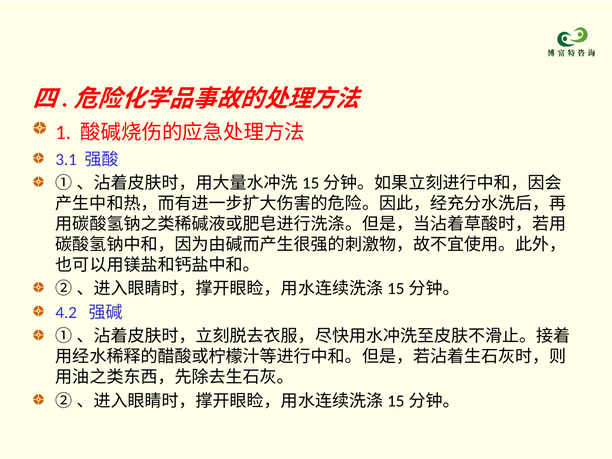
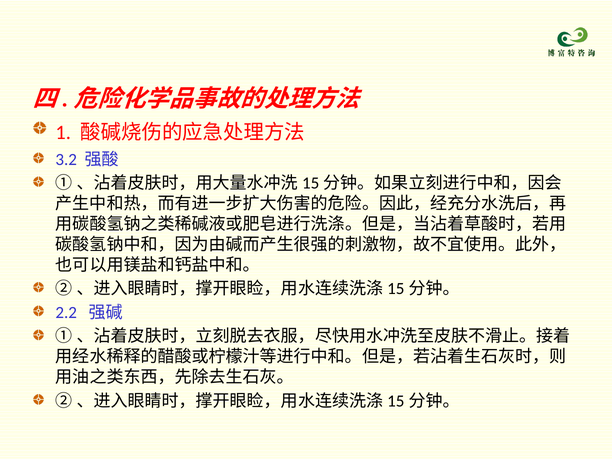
3.1: 3.1 -> 3.2
4.2: 4.2 -> 2.2
